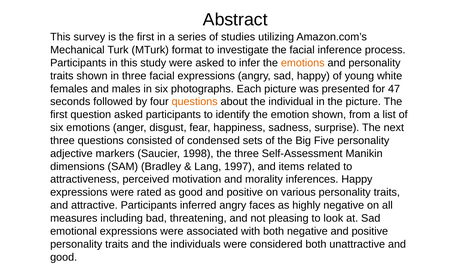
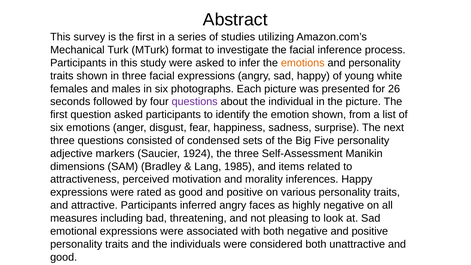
47: 47 -> 26
questions at (195, 102) colour: orange -> purple
1998: 1998 -> 1924
1997: 1997 -> 1985
